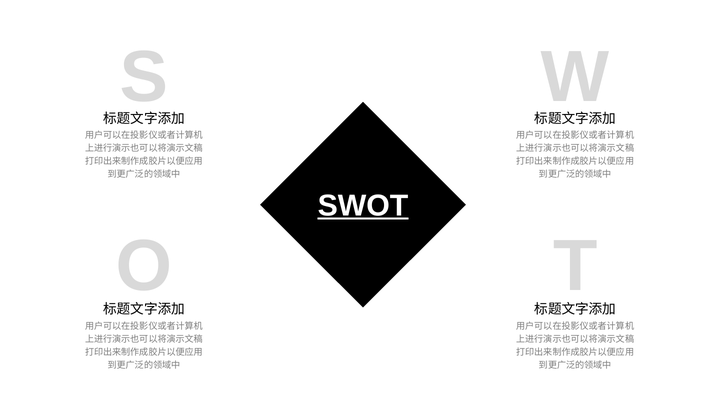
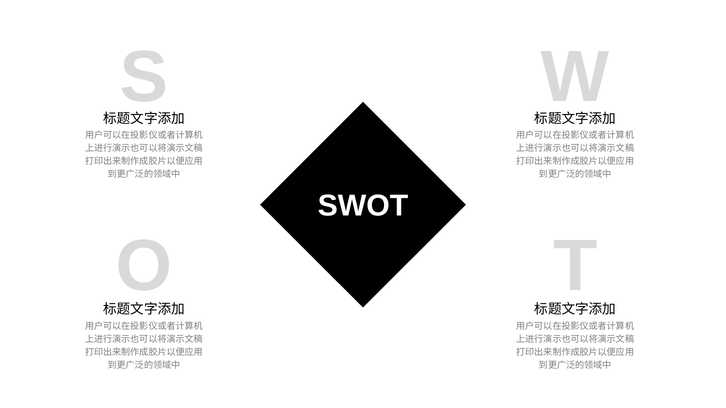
SWOT underline: present -> none
